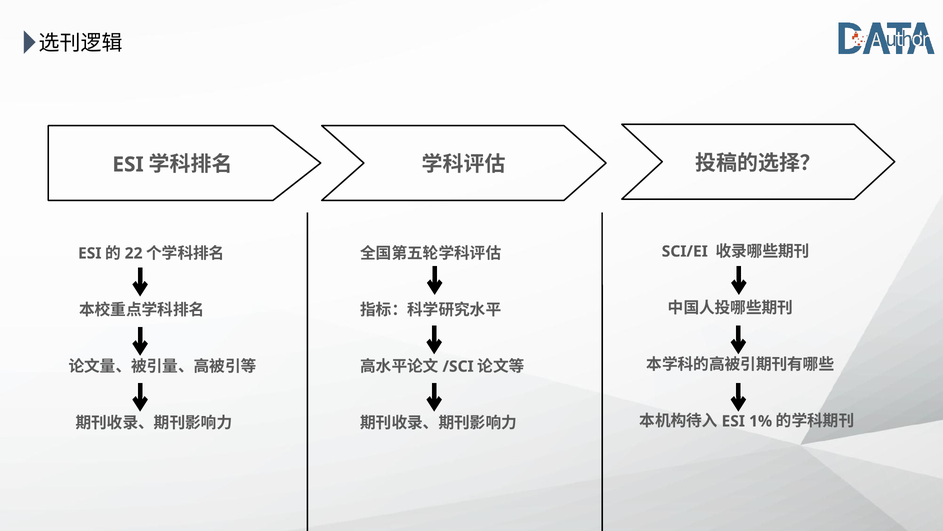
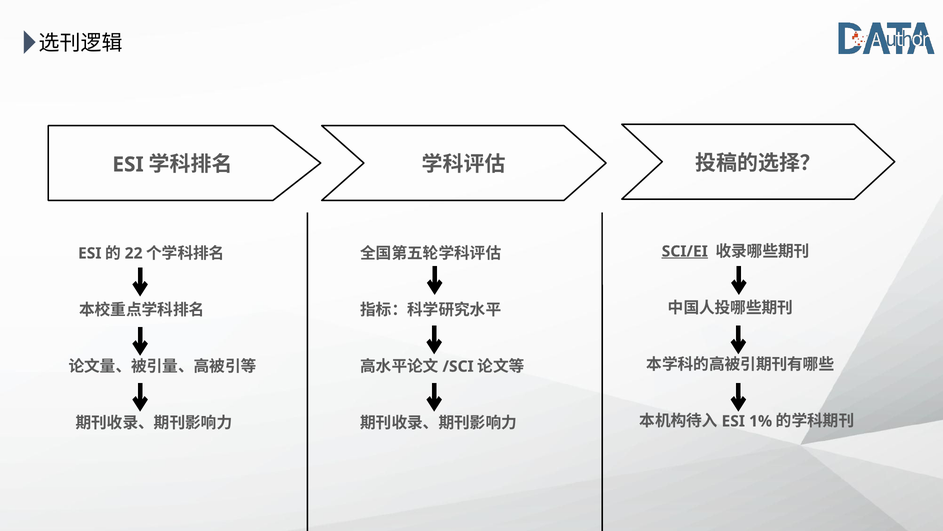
SCI/EI underline: none -> present
